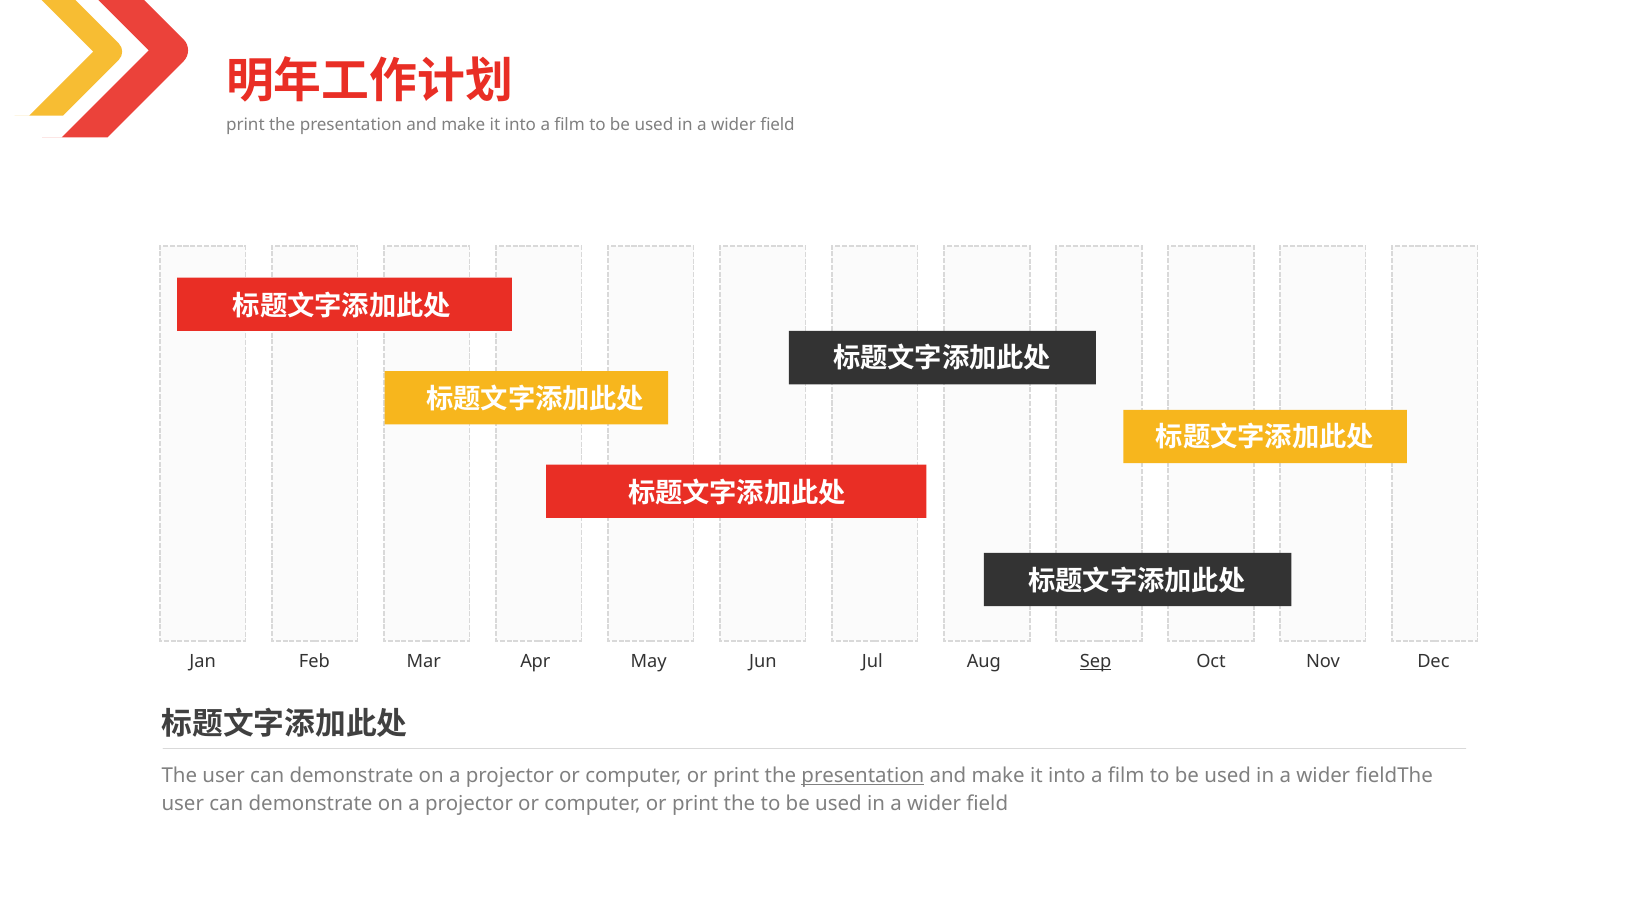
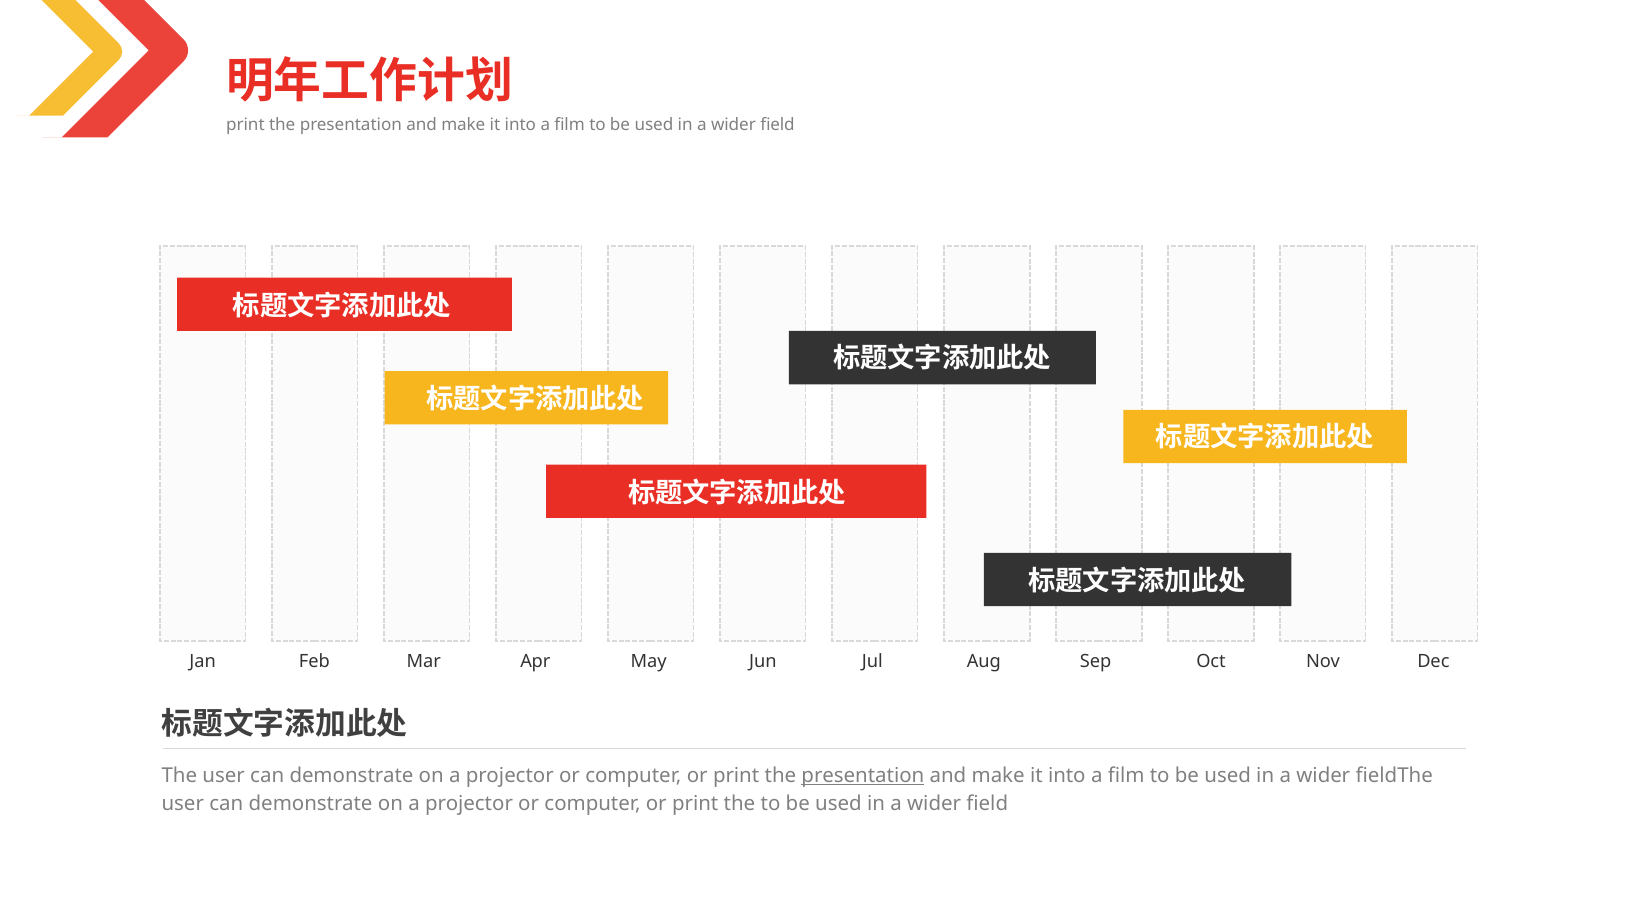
Sep underline: present -> none
